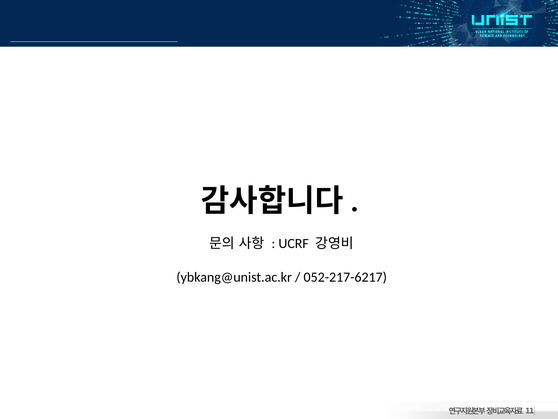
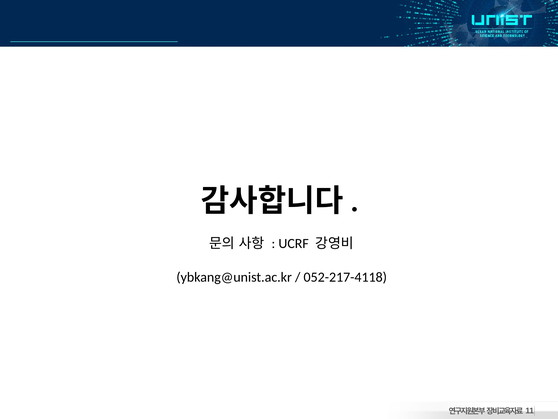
052-217-6217: 052-217-6217 -> 052-217-4118
